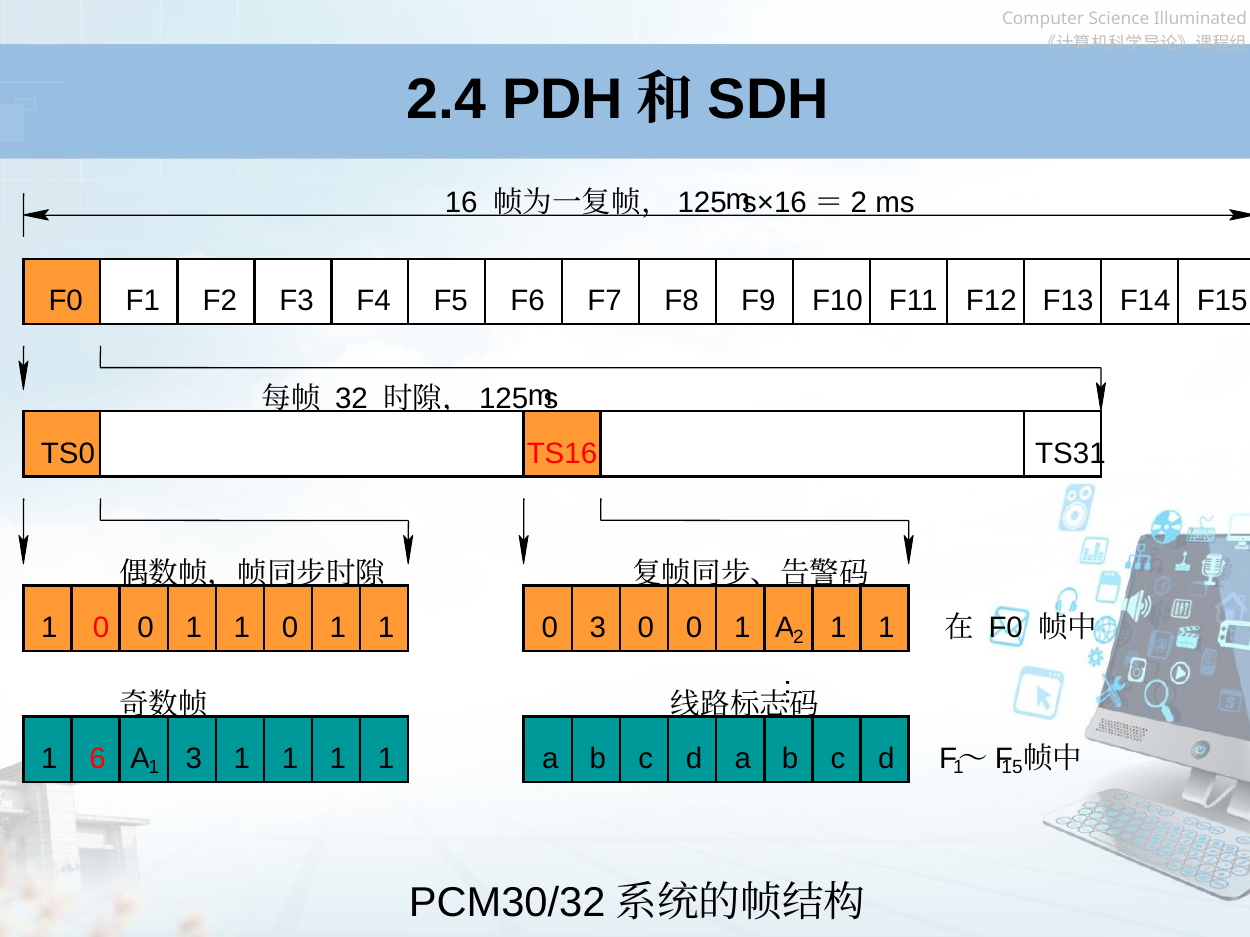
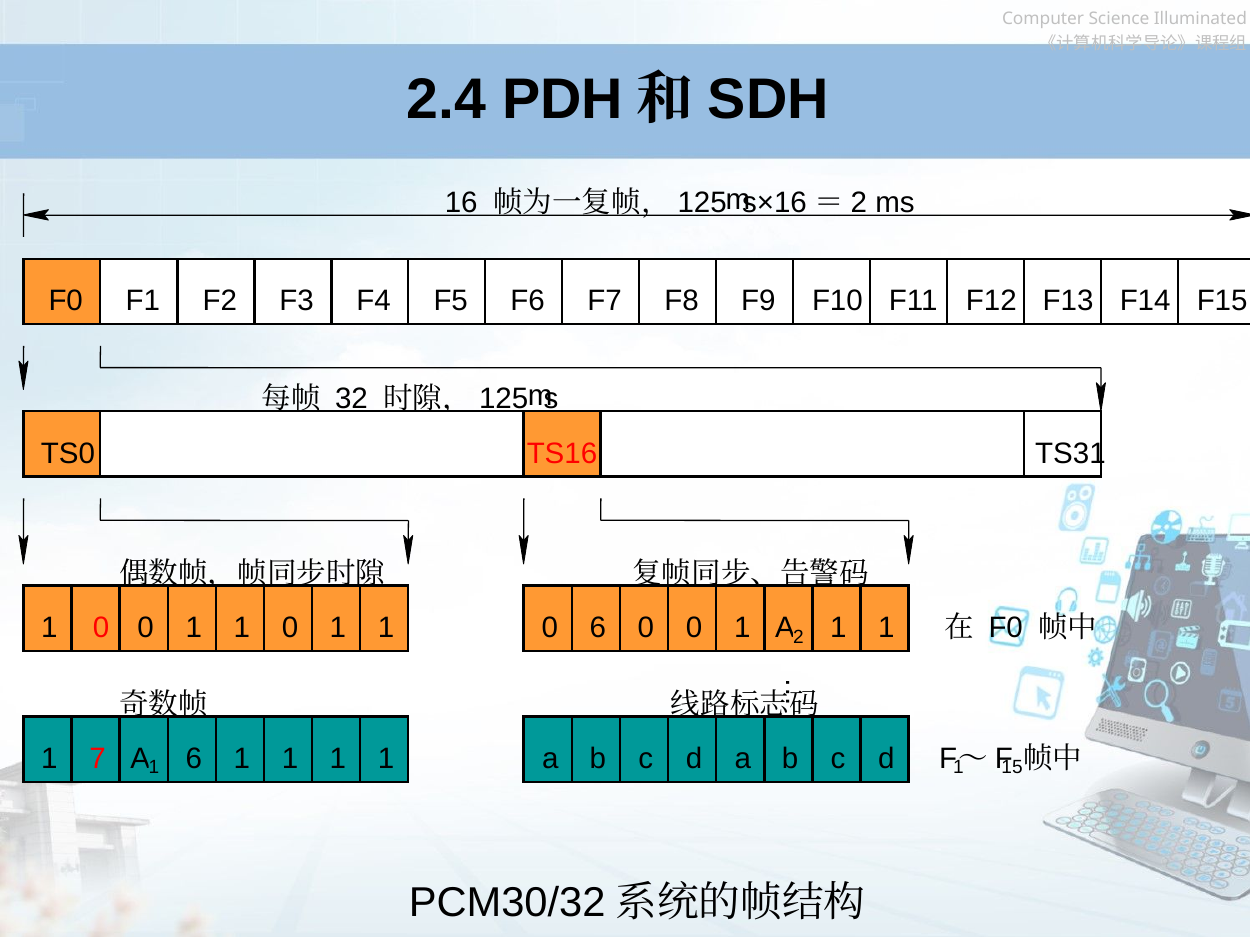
0 3: 3 -> 6
6: 6 -> 7
1 3: 3 -> 6
